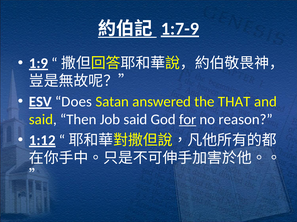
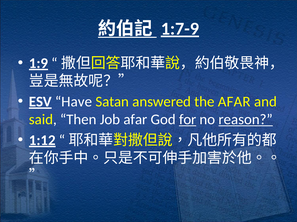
Does: Does -> Have
the THAT: THAT -> AFAR
Job said: said -> afar
reason underline: none -> present
